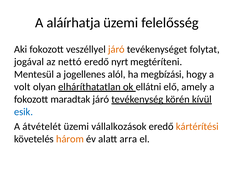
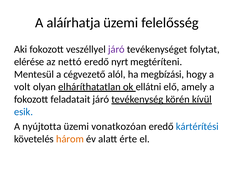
járó at (116, 49) colour: orange -> purple
jogával: jogával -> elérése
jogellenes: jogellenes -> cégvezető
maradtak: maradtak -> feladatait
átvételét: átvételét -> nyújtotta
vállalkozások: vállalkozások -> vonatkozóan
kártérítési colour: orange -> blue
arra: arra -> érte
